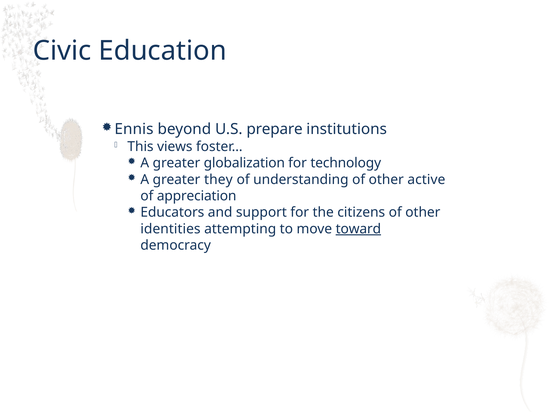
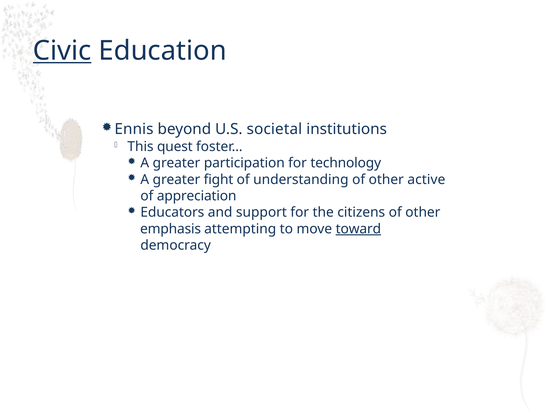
Civic underline: none -> present
prepare: prepare -> societal
views: views -> quest
globalization: globalization -> participation
they: they -> fight
identities: identities -> emphasis
